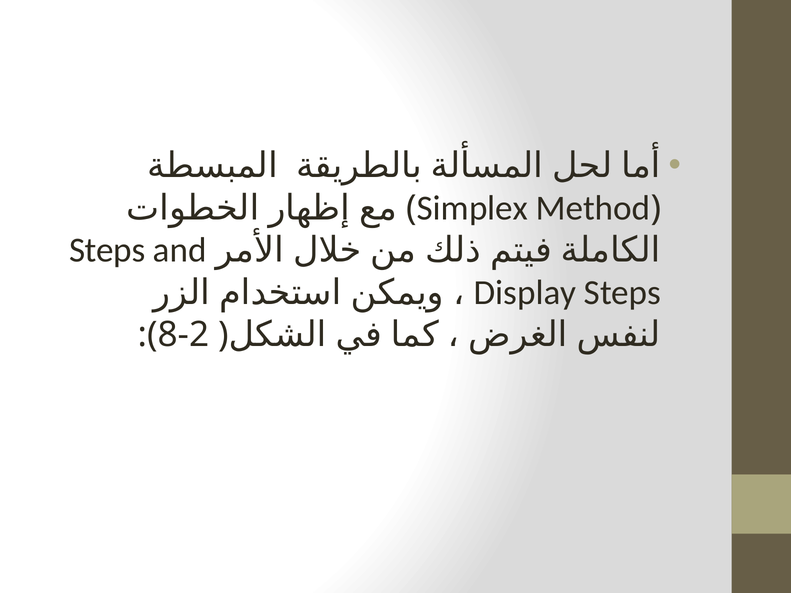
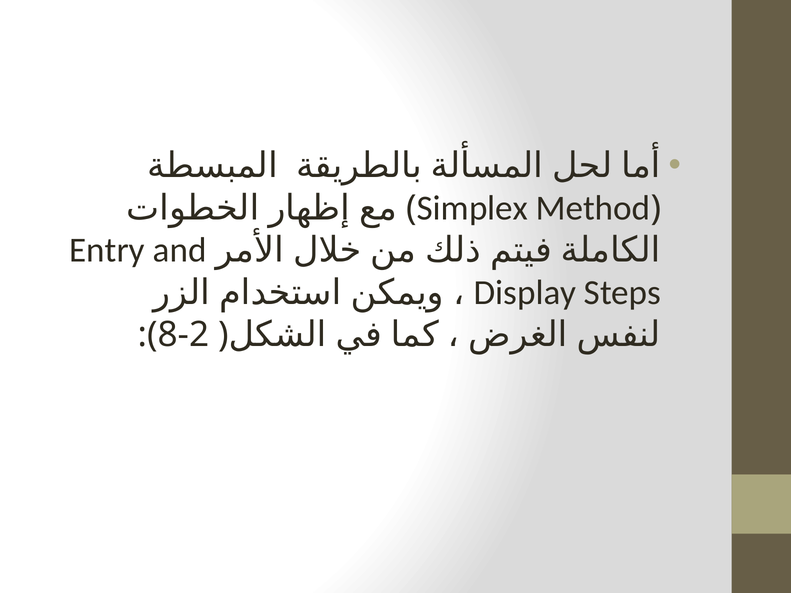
Steps at (107, 250): Steps -> Entry
